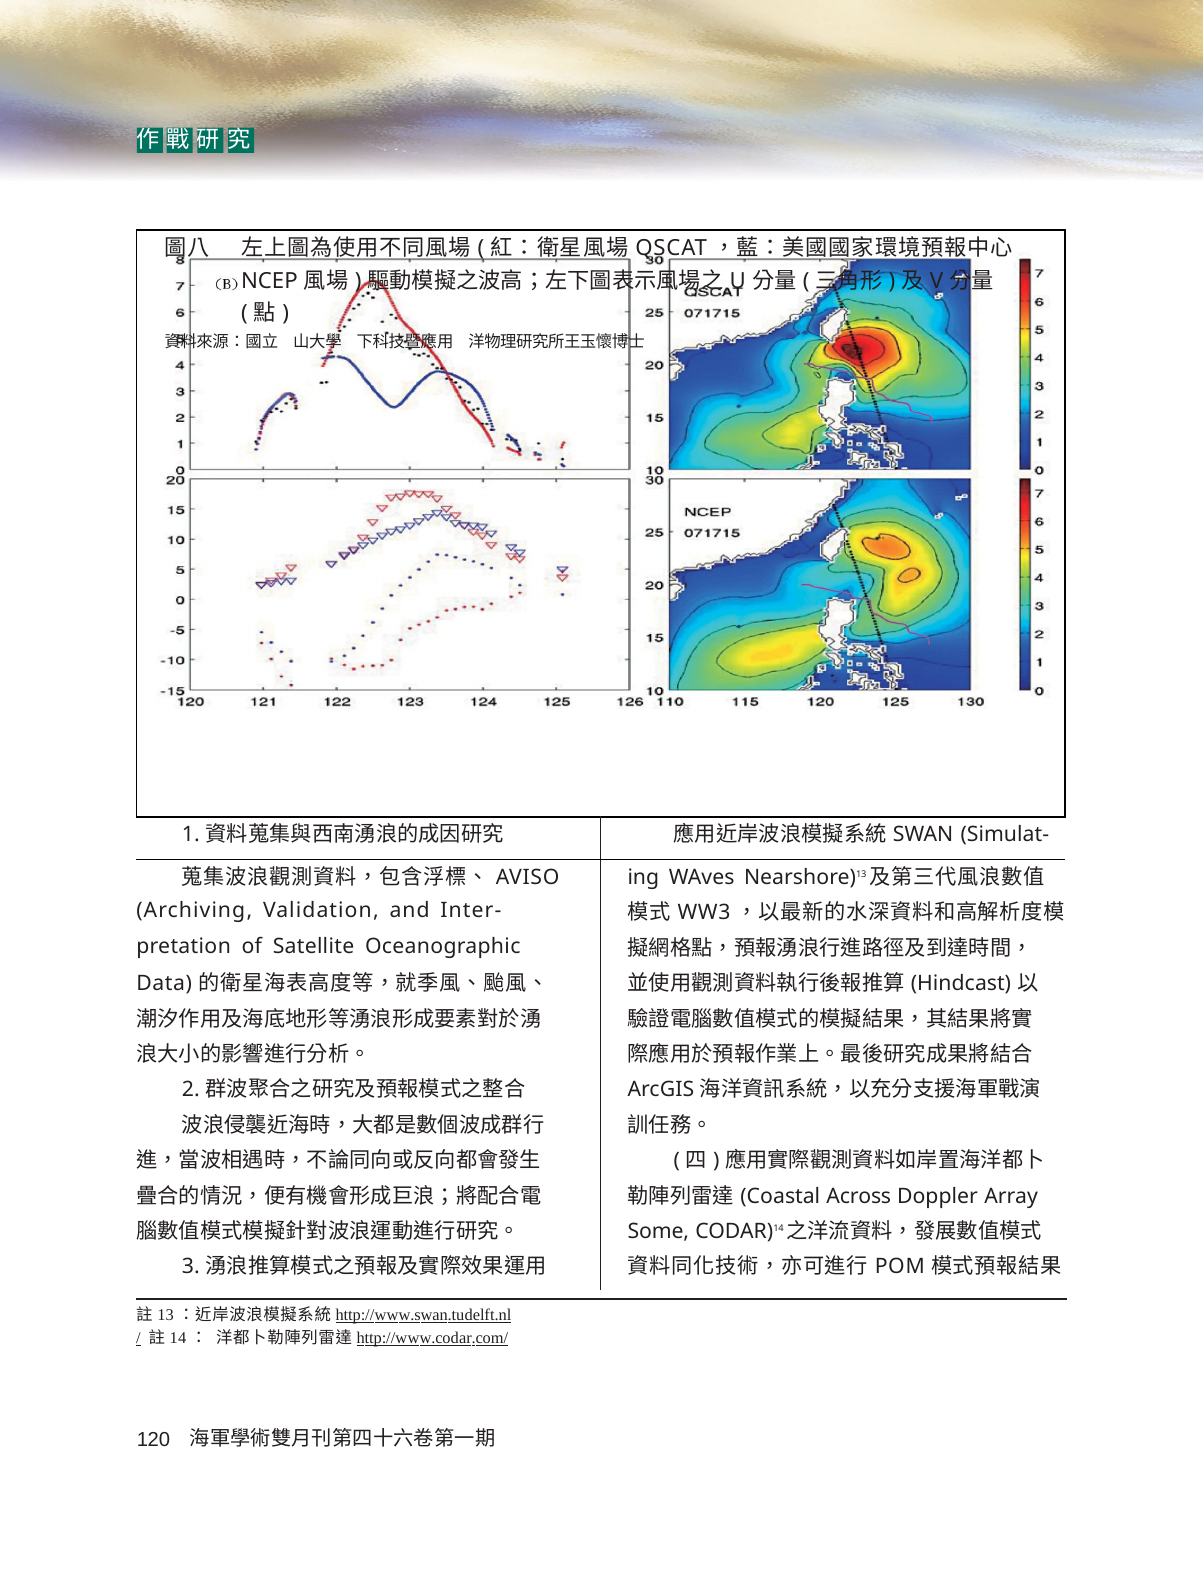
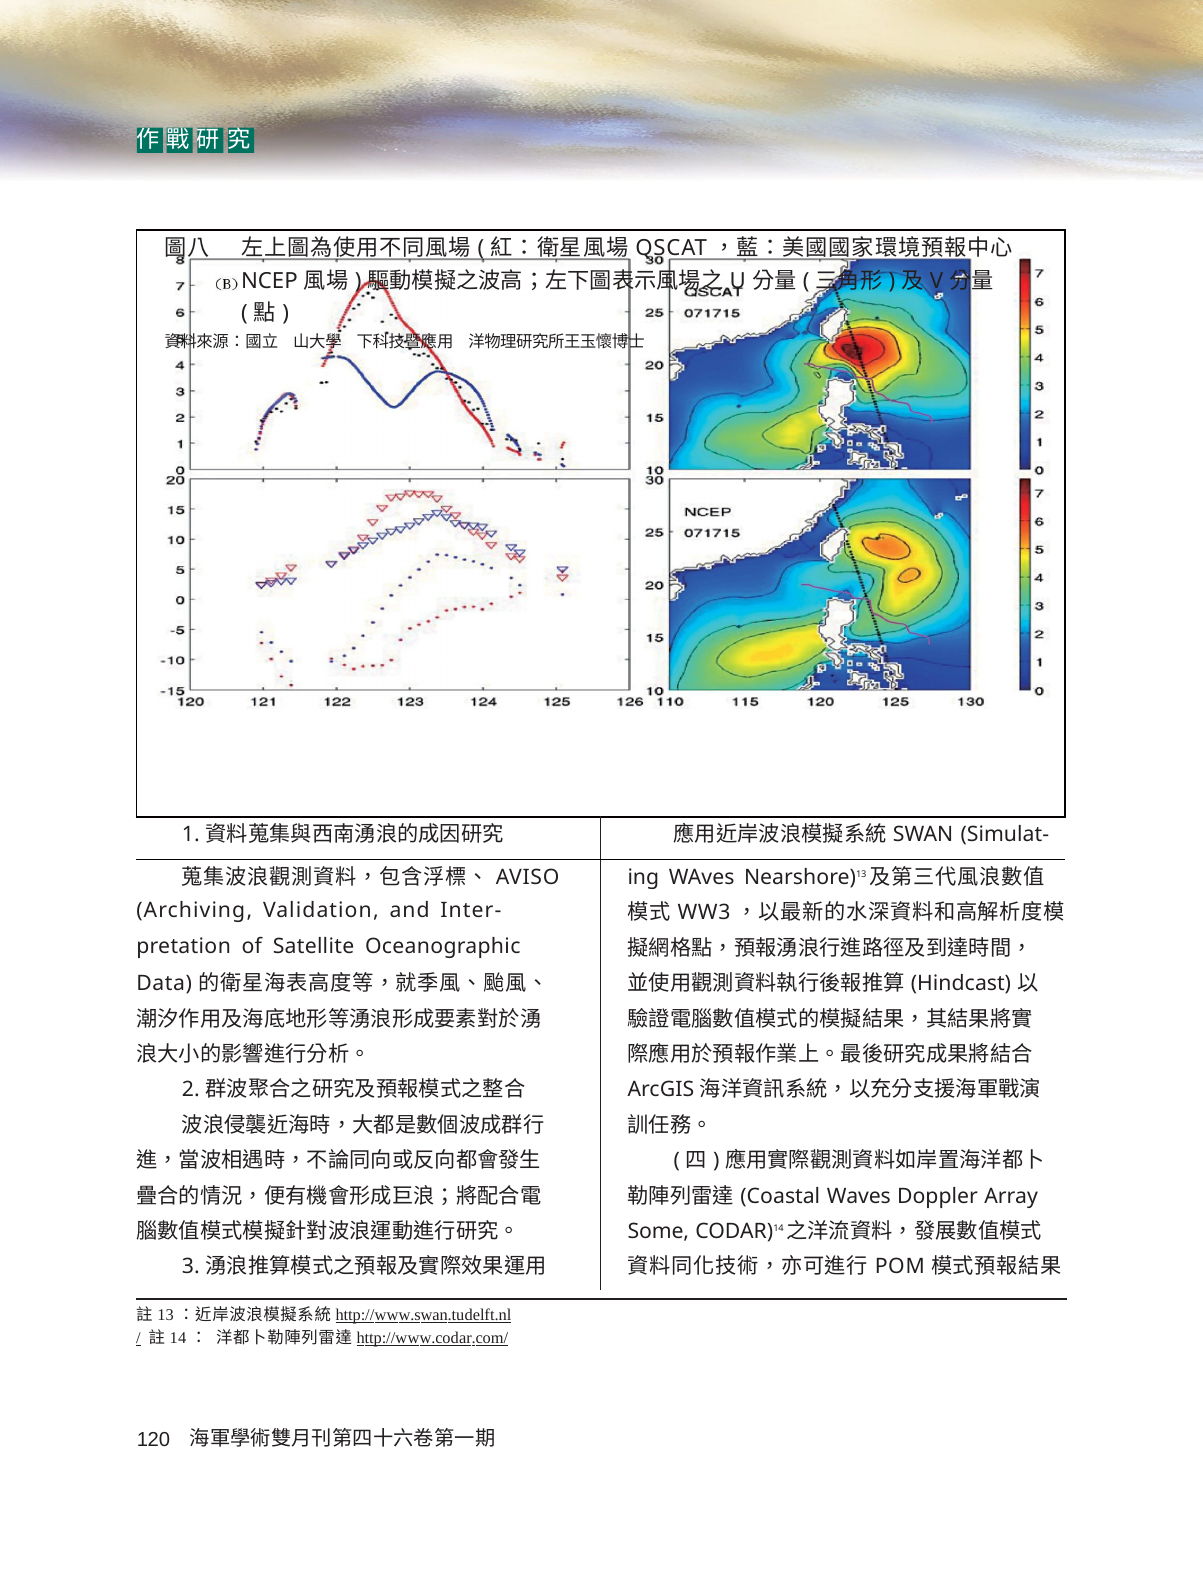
Across at (859, 1196): Across -> Waves
